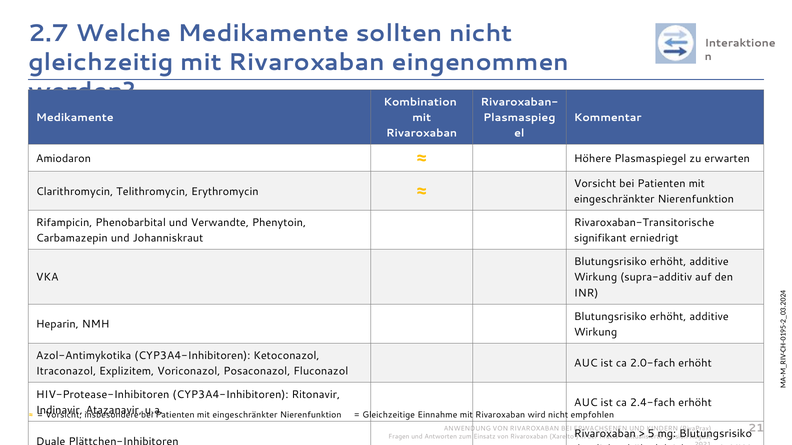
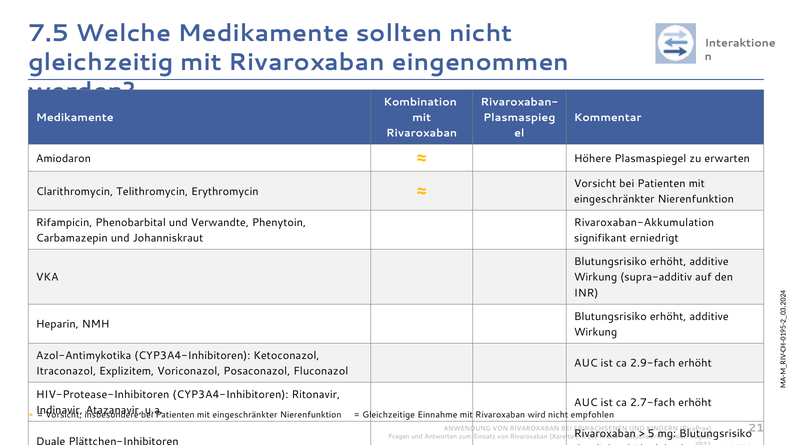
2.7: 2.7 -> 7.5
Rivaroxaban-Transitorische: Rivaroxaban-Transitorische -> Rivaroxaban-Akkumulation
2.0-fach: 2.0-fach -> 2.9-fach
2.4-fach: 2.4-fach -> 2.7-fach
